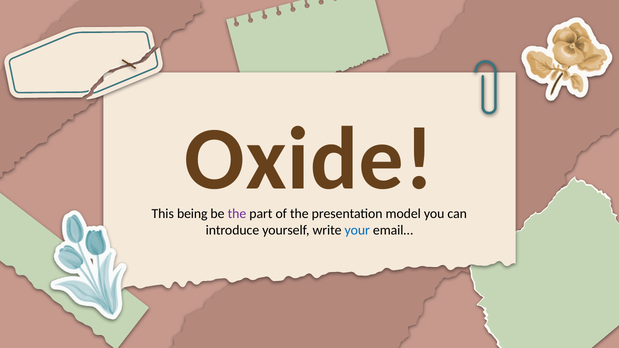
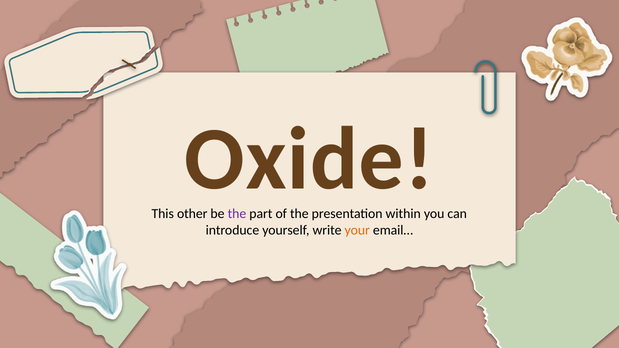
being: being -> other
model: model -> within
your colour: blue -> orange
